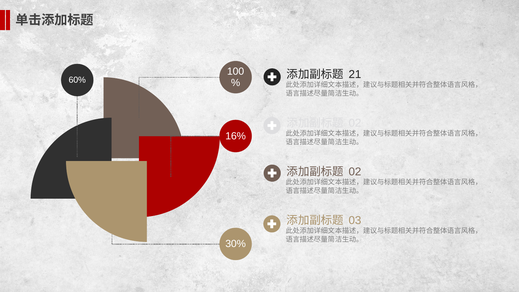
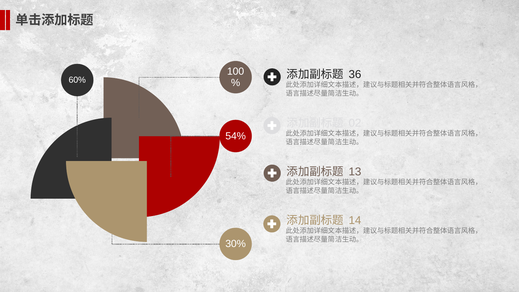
21: 21 -> 36
16%: 16% -> 54%
02 at (355, 172): 02 -> 13
03: 03 -> 14
